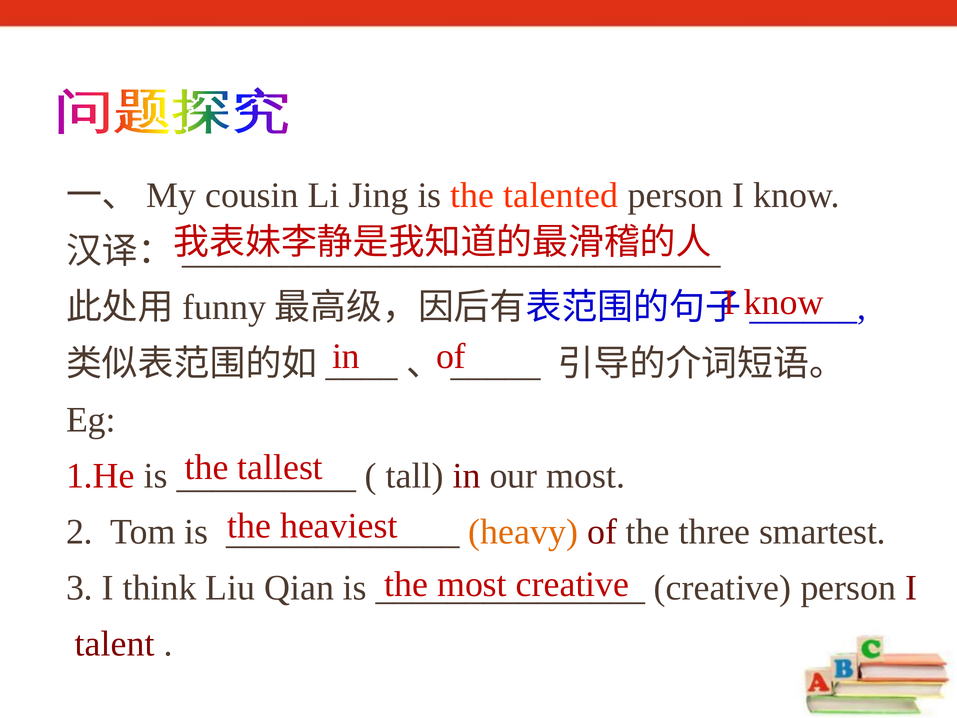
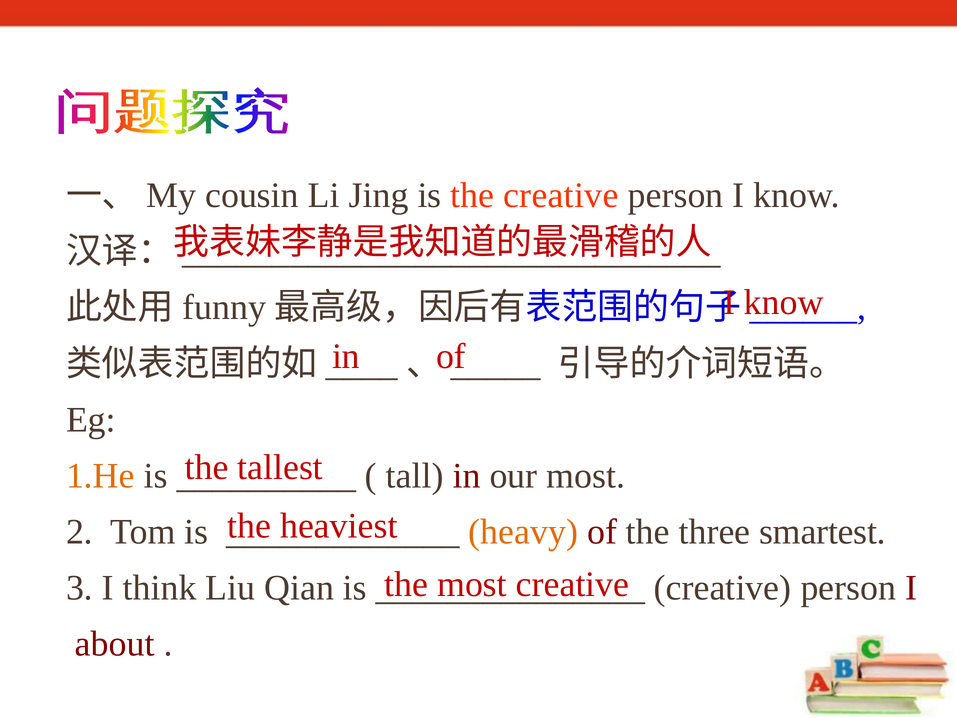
the talented: talented -> creative
1.He colour: red -> orange
talent: talent -> about
